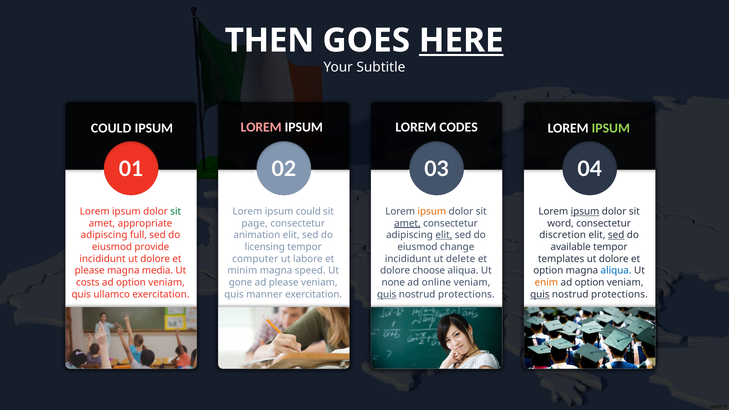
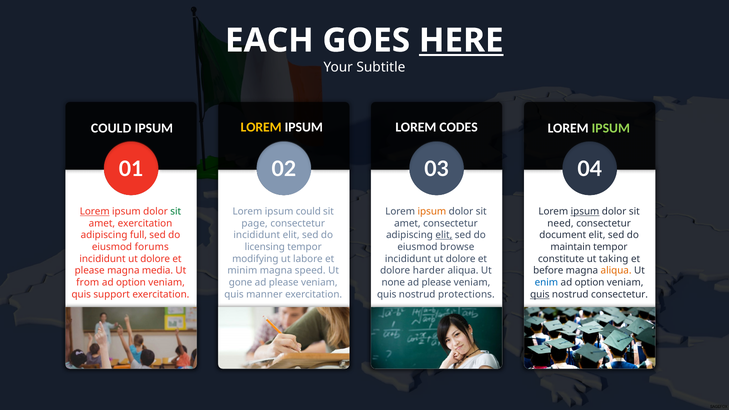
THEN: THEN -> EACH
LOREM at (261, 127) colour: pink -> yellow
Lorem at (95, 211) underline: none -> present
amet appropriate: appropriate -> exercitation
amet at (407, 223) underline: present -> none
word: word -> need
animation at (257, 235): animation -> incididunt
discretion: discretion -> document
sed at (616, 235) underline: present -> none
provide: provide -> forums
change: change -> browse
available: available -> maintain
computer: computer -> modifying
delete at (461, 259): delete -> dolore
templates: templates -> constitute
dolore at (614, 259): dolore -> taking
choose: choose -> harder
option at (548, 271): option -> before
aliqua at (616, 271) colour: blue -> orange
costs: costs -> from
online at (436, 283): online -> please
enim colour: orange -> blue
ullamco: ullamco -> support
quis at (387, 294) underline: present -> none
protections at (619, 294): protections -> consectetur
